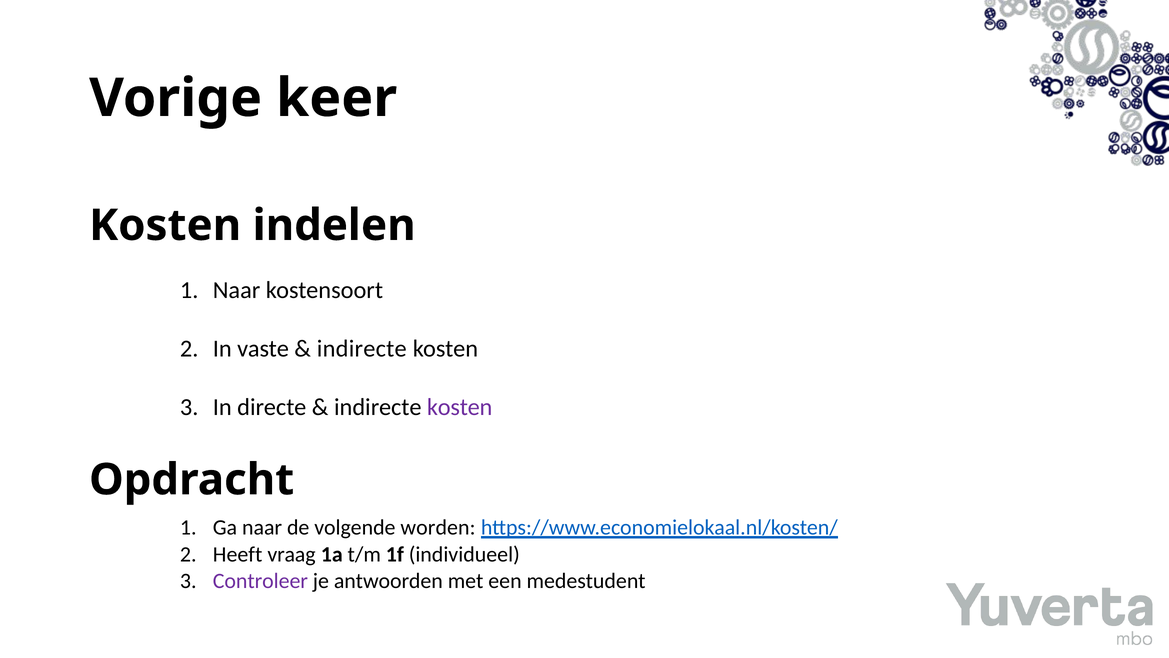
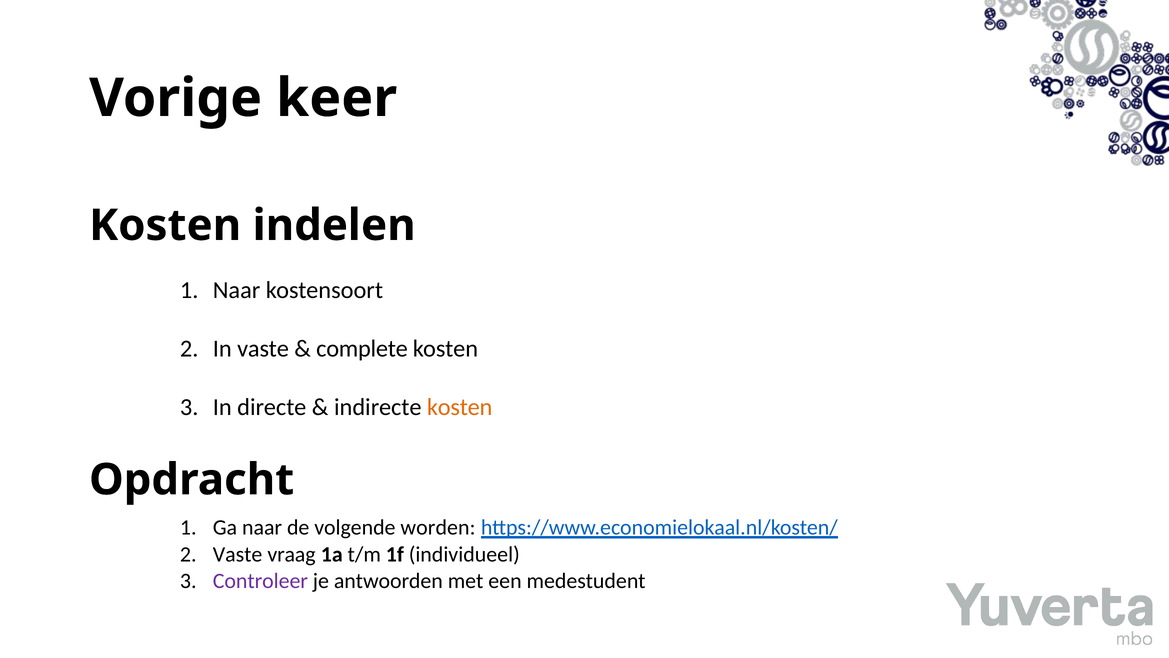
indirecte at (362, 348): indirecte -> complete
kosten at (460, 407) colour: purple -> orange
Heeft at (238, 554): Heeft -> Vaste
